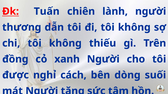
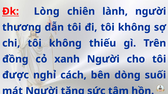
Tuấn: Tuấn -> Lòng
